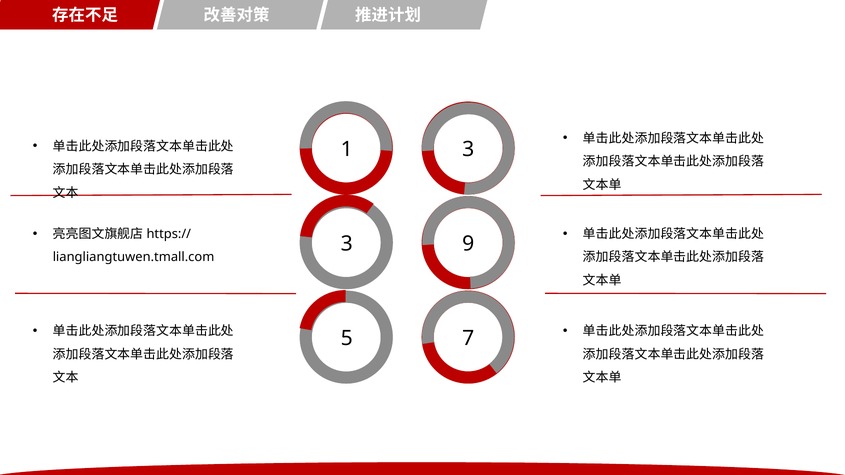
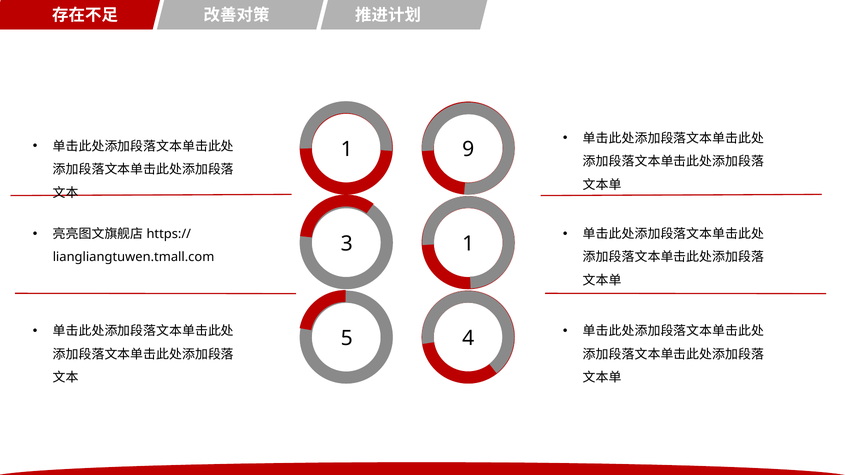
1 3: 3 -> 9
3 9: 9 -> 1
7: 7 -> 4
